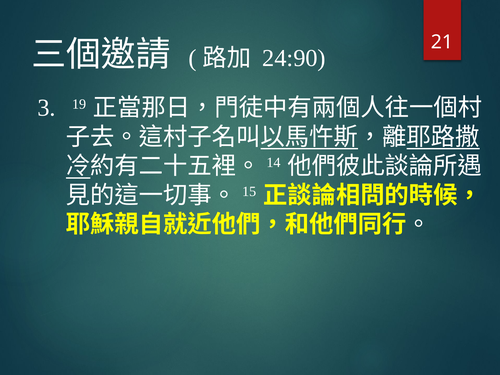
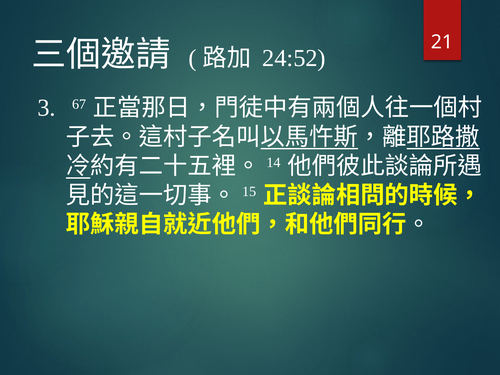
24:90: 24:90 -> 24:52
19: 19 -> 67
